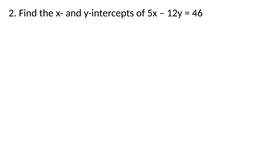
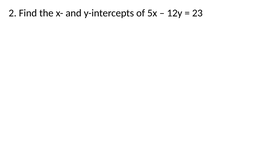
46: 46 -> 23
